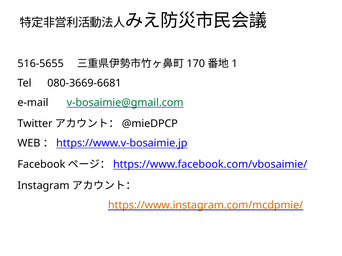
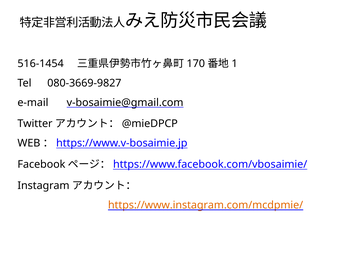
516-5655: 516-5655 -> 516-1454
080-3669-6681: 080-3669-6681 -> 080-3669-9827
v-bosaimie@gmail.com colour: green -> black
